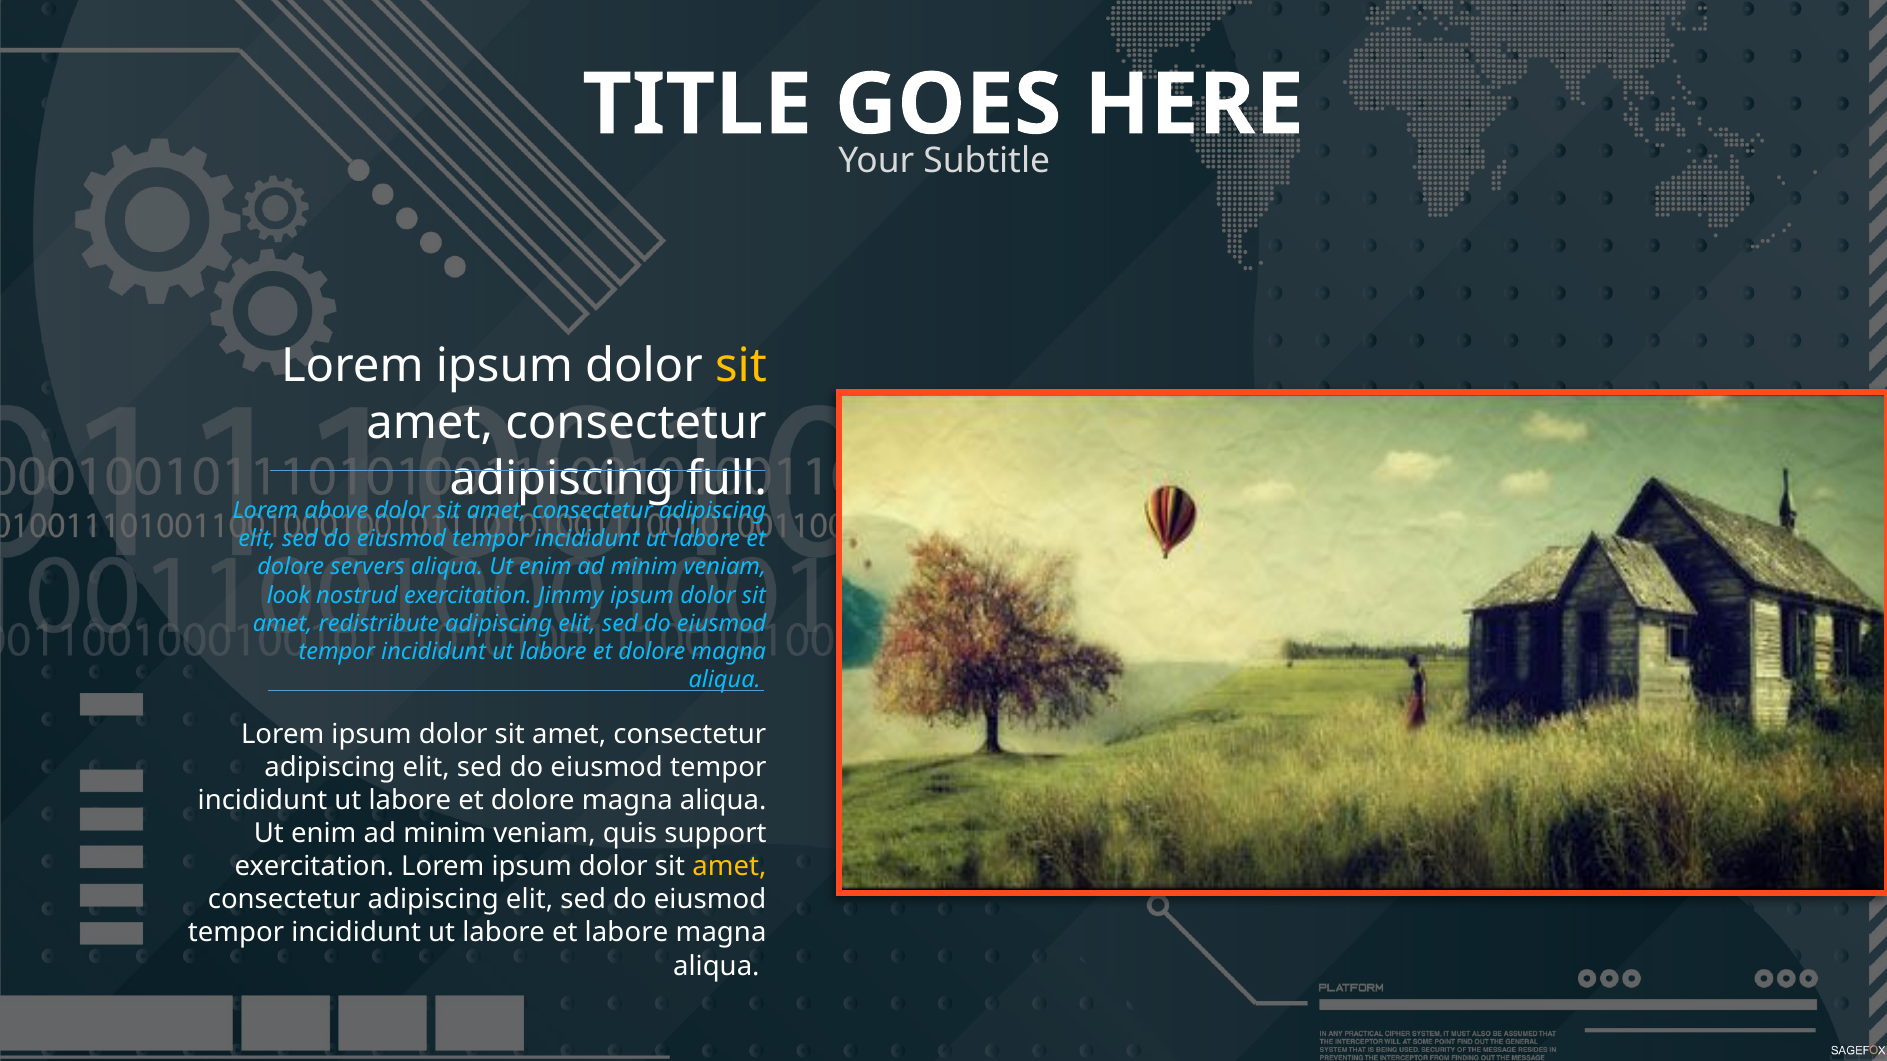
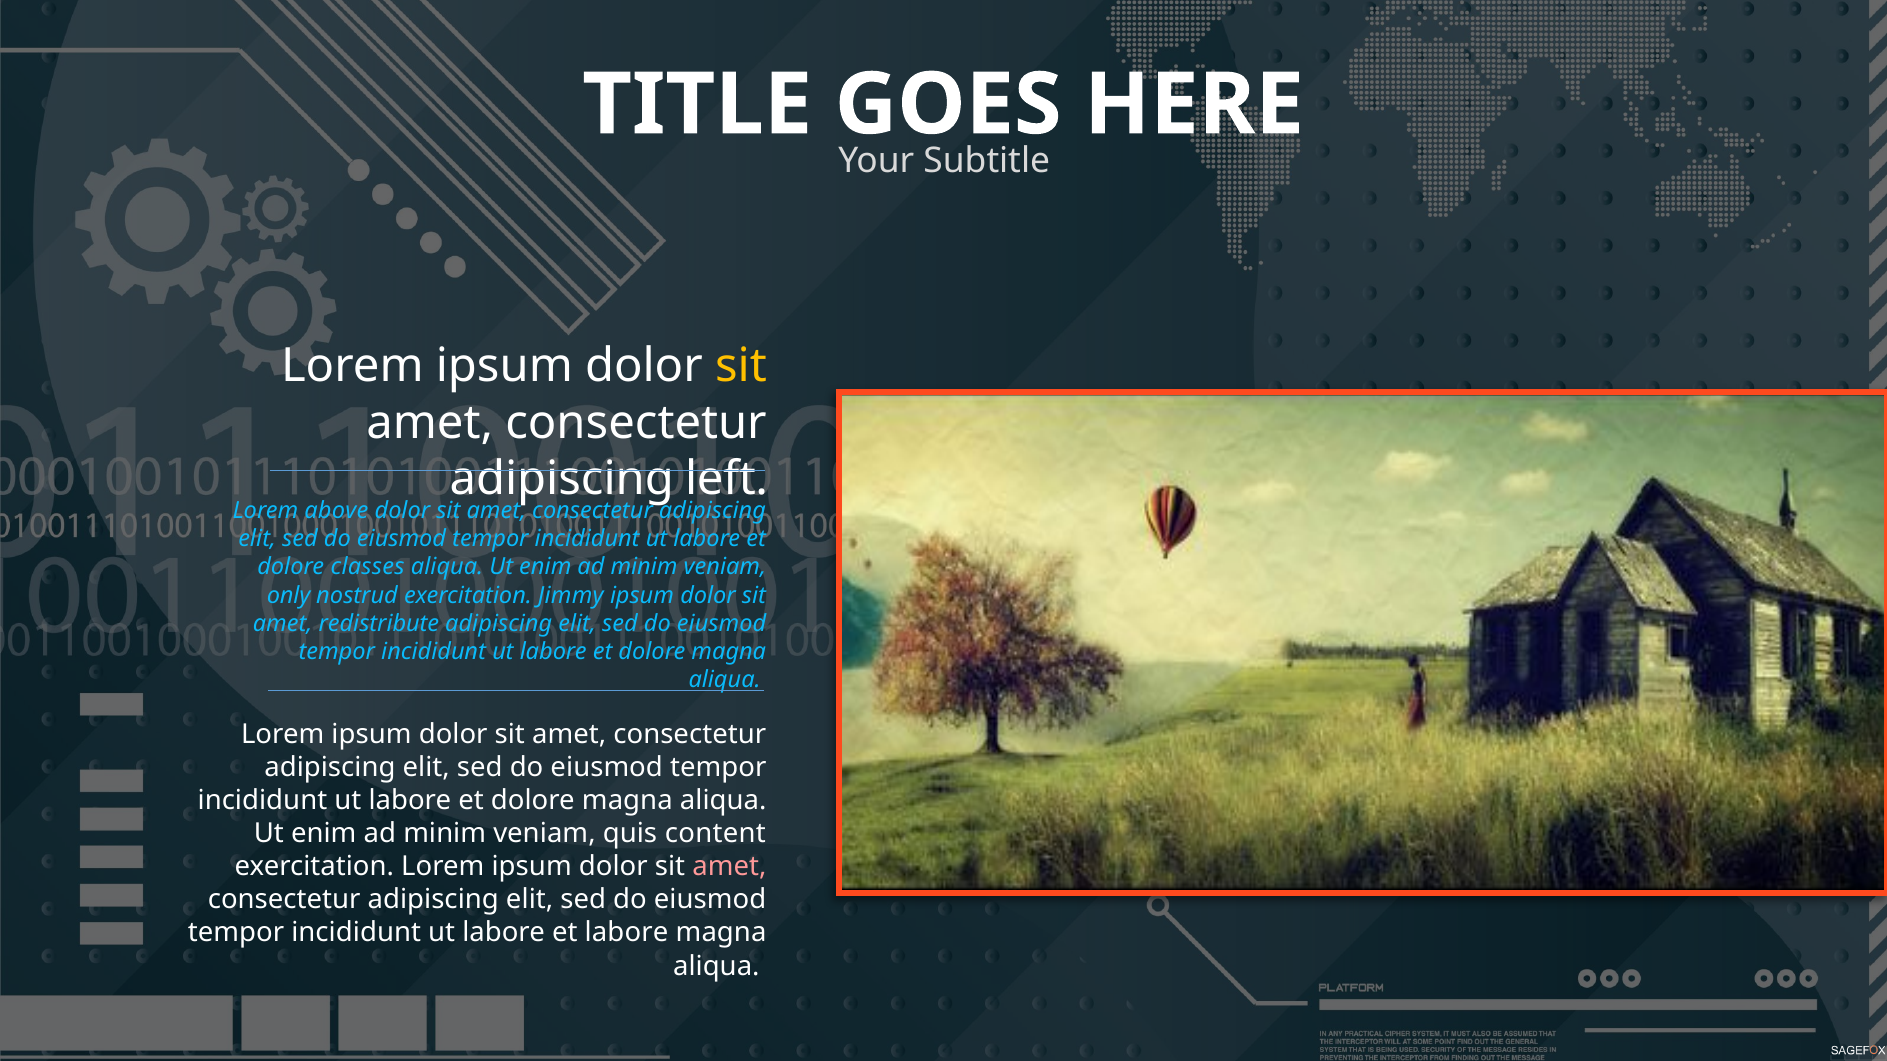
full: full -> left
servers: servers -> classes
look: look -> only
support: support -> content
amet at (729, 867) colour: yellow -> pink
